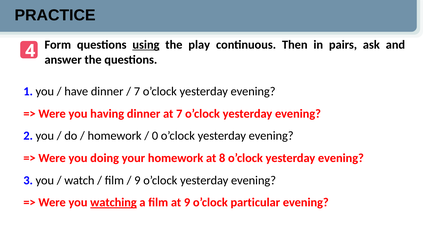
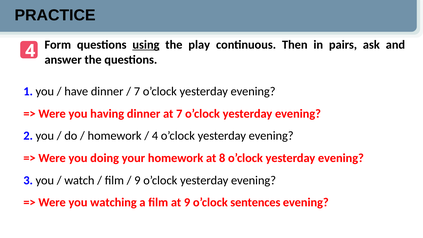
0 at (155, 136): 0 -> 4
watching underline: present -> none
particular: particular -> sentences
